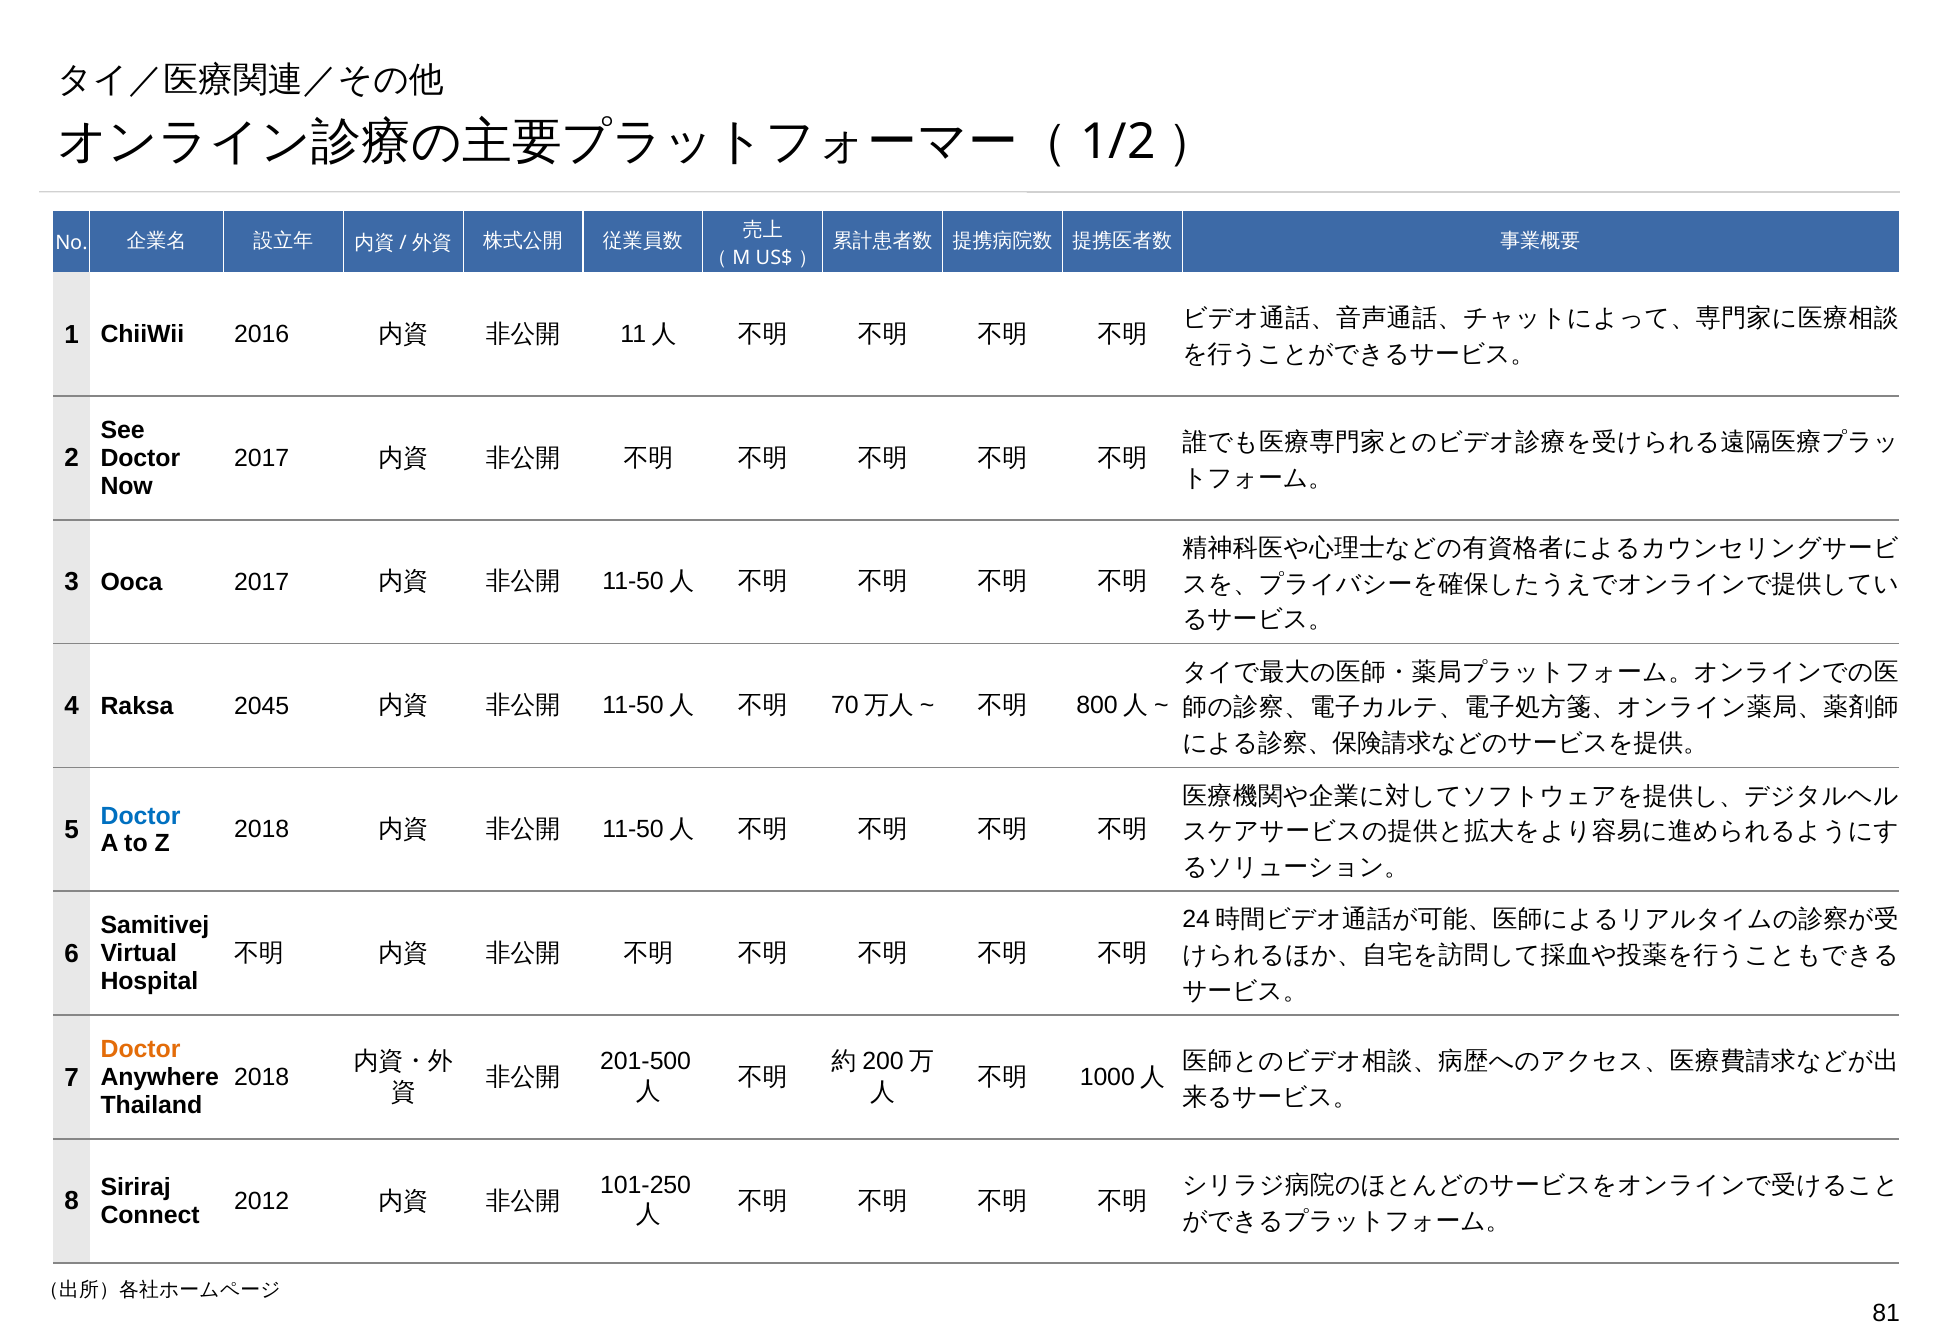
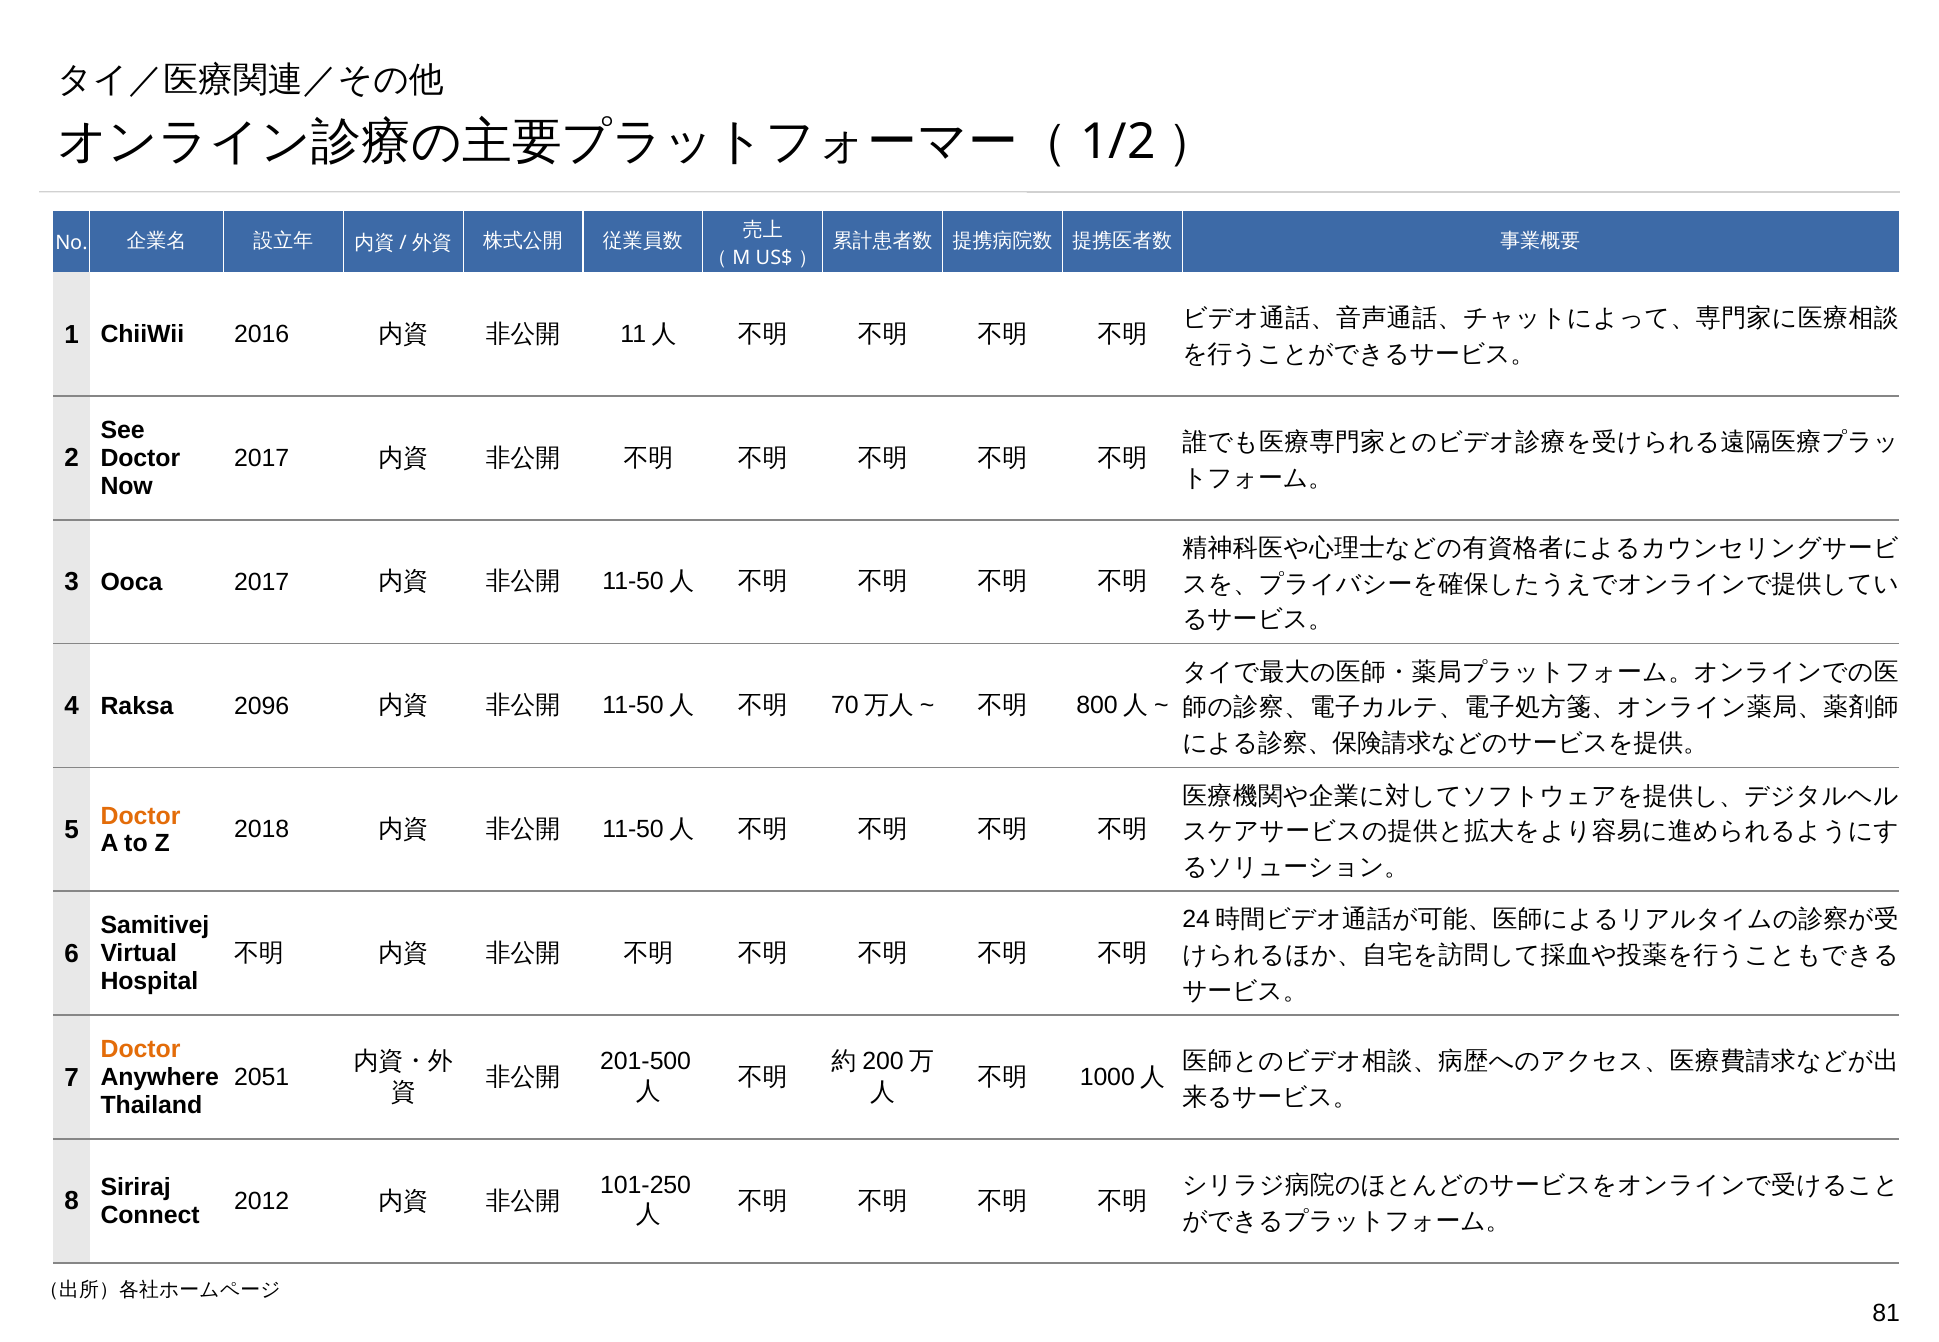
2045: 2045 -> 2096
Doctor at (141, 816) colour: blue -> orange
2018 at (262, 1078): 2018 -> 2051
